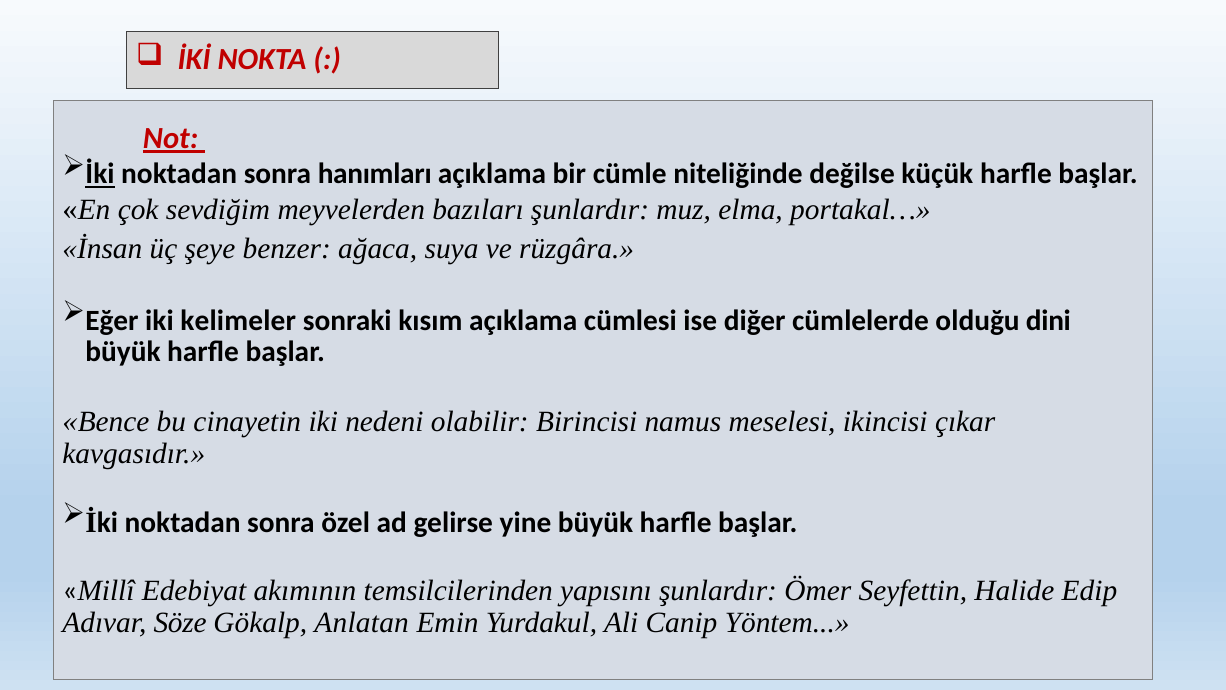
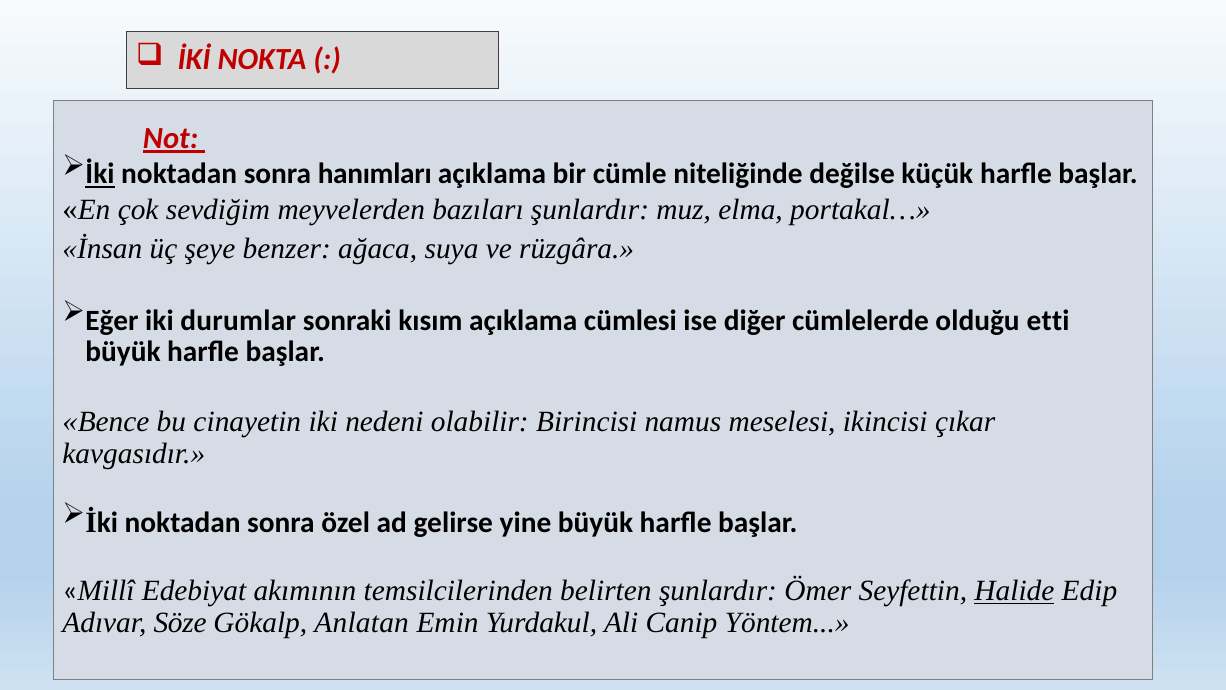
kelimeler: kelimeler -> durumlar
dini: dini -> etti
yapısını: yapısını -> belirten
Halide underline: none -> present
